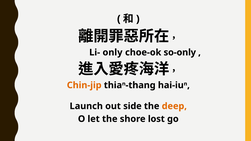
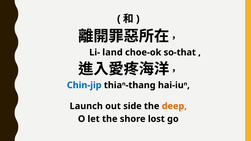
only: only -> land
so-only: so-only -> so-that
Chin-jip colour: orange -> blue
